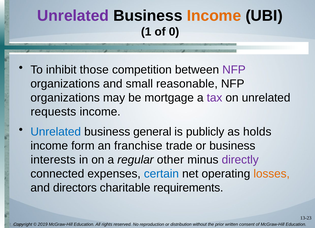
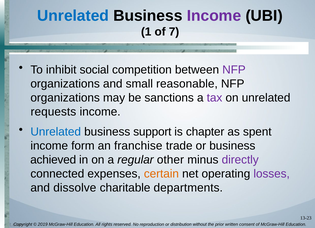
Unrelated at (73, 16) colour: purple -> blue
Income at (214, 16) colour: orange -> purple
0: 0 -> 7
those: those -> social
mortgage: mortgage -> sanctions
general: general -> support
publicly: publicly -> chapter
holds: holds -> spent
interests: interests -> achieved
certain colour: blue -> orange
losses colour: orange -> purple
directors: directors -> dissolve
requirements: requirements -> departments
